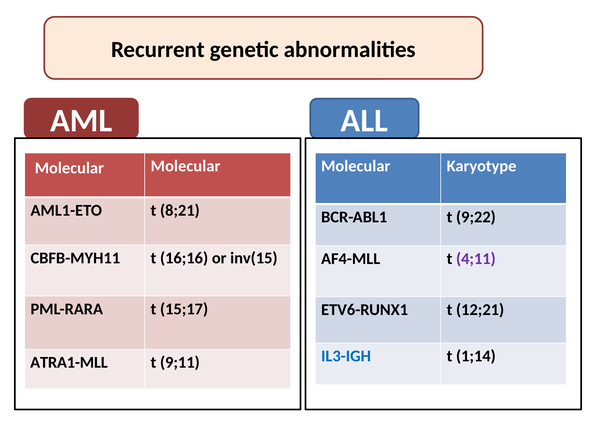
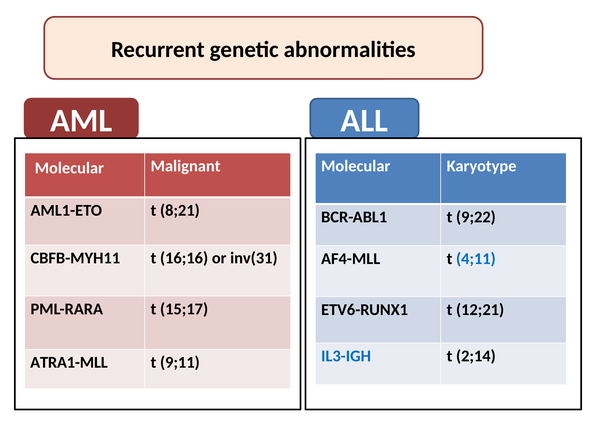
Molecular Molecular: Molecular -> Malignant
inv(15: inv(15 -> inv(31
4;11 colour: purple -> blue
1;14: 1;14 -> 2;14
